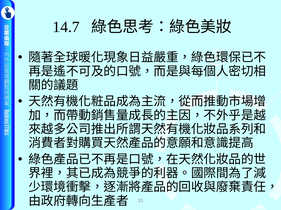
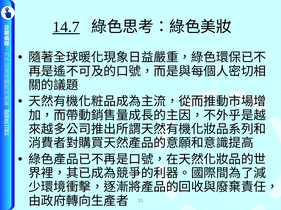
14.7 underline: none -> present
